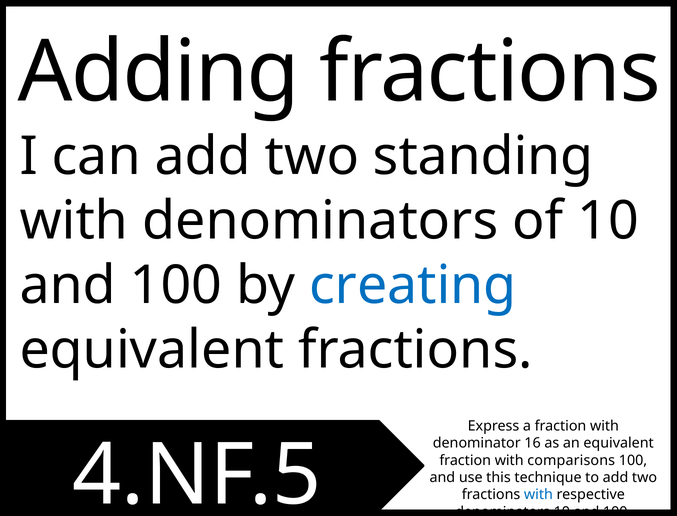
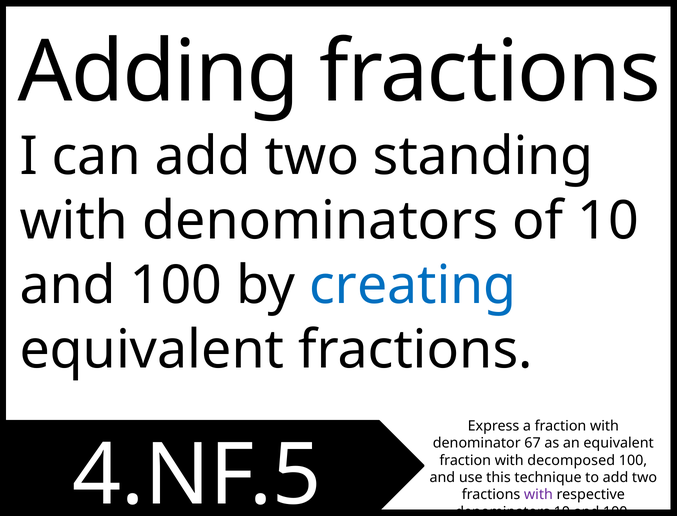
16: 16 -> 67
comparisons: comparisons -> decomposed
with at (538, 495) colour: blue -> purple
